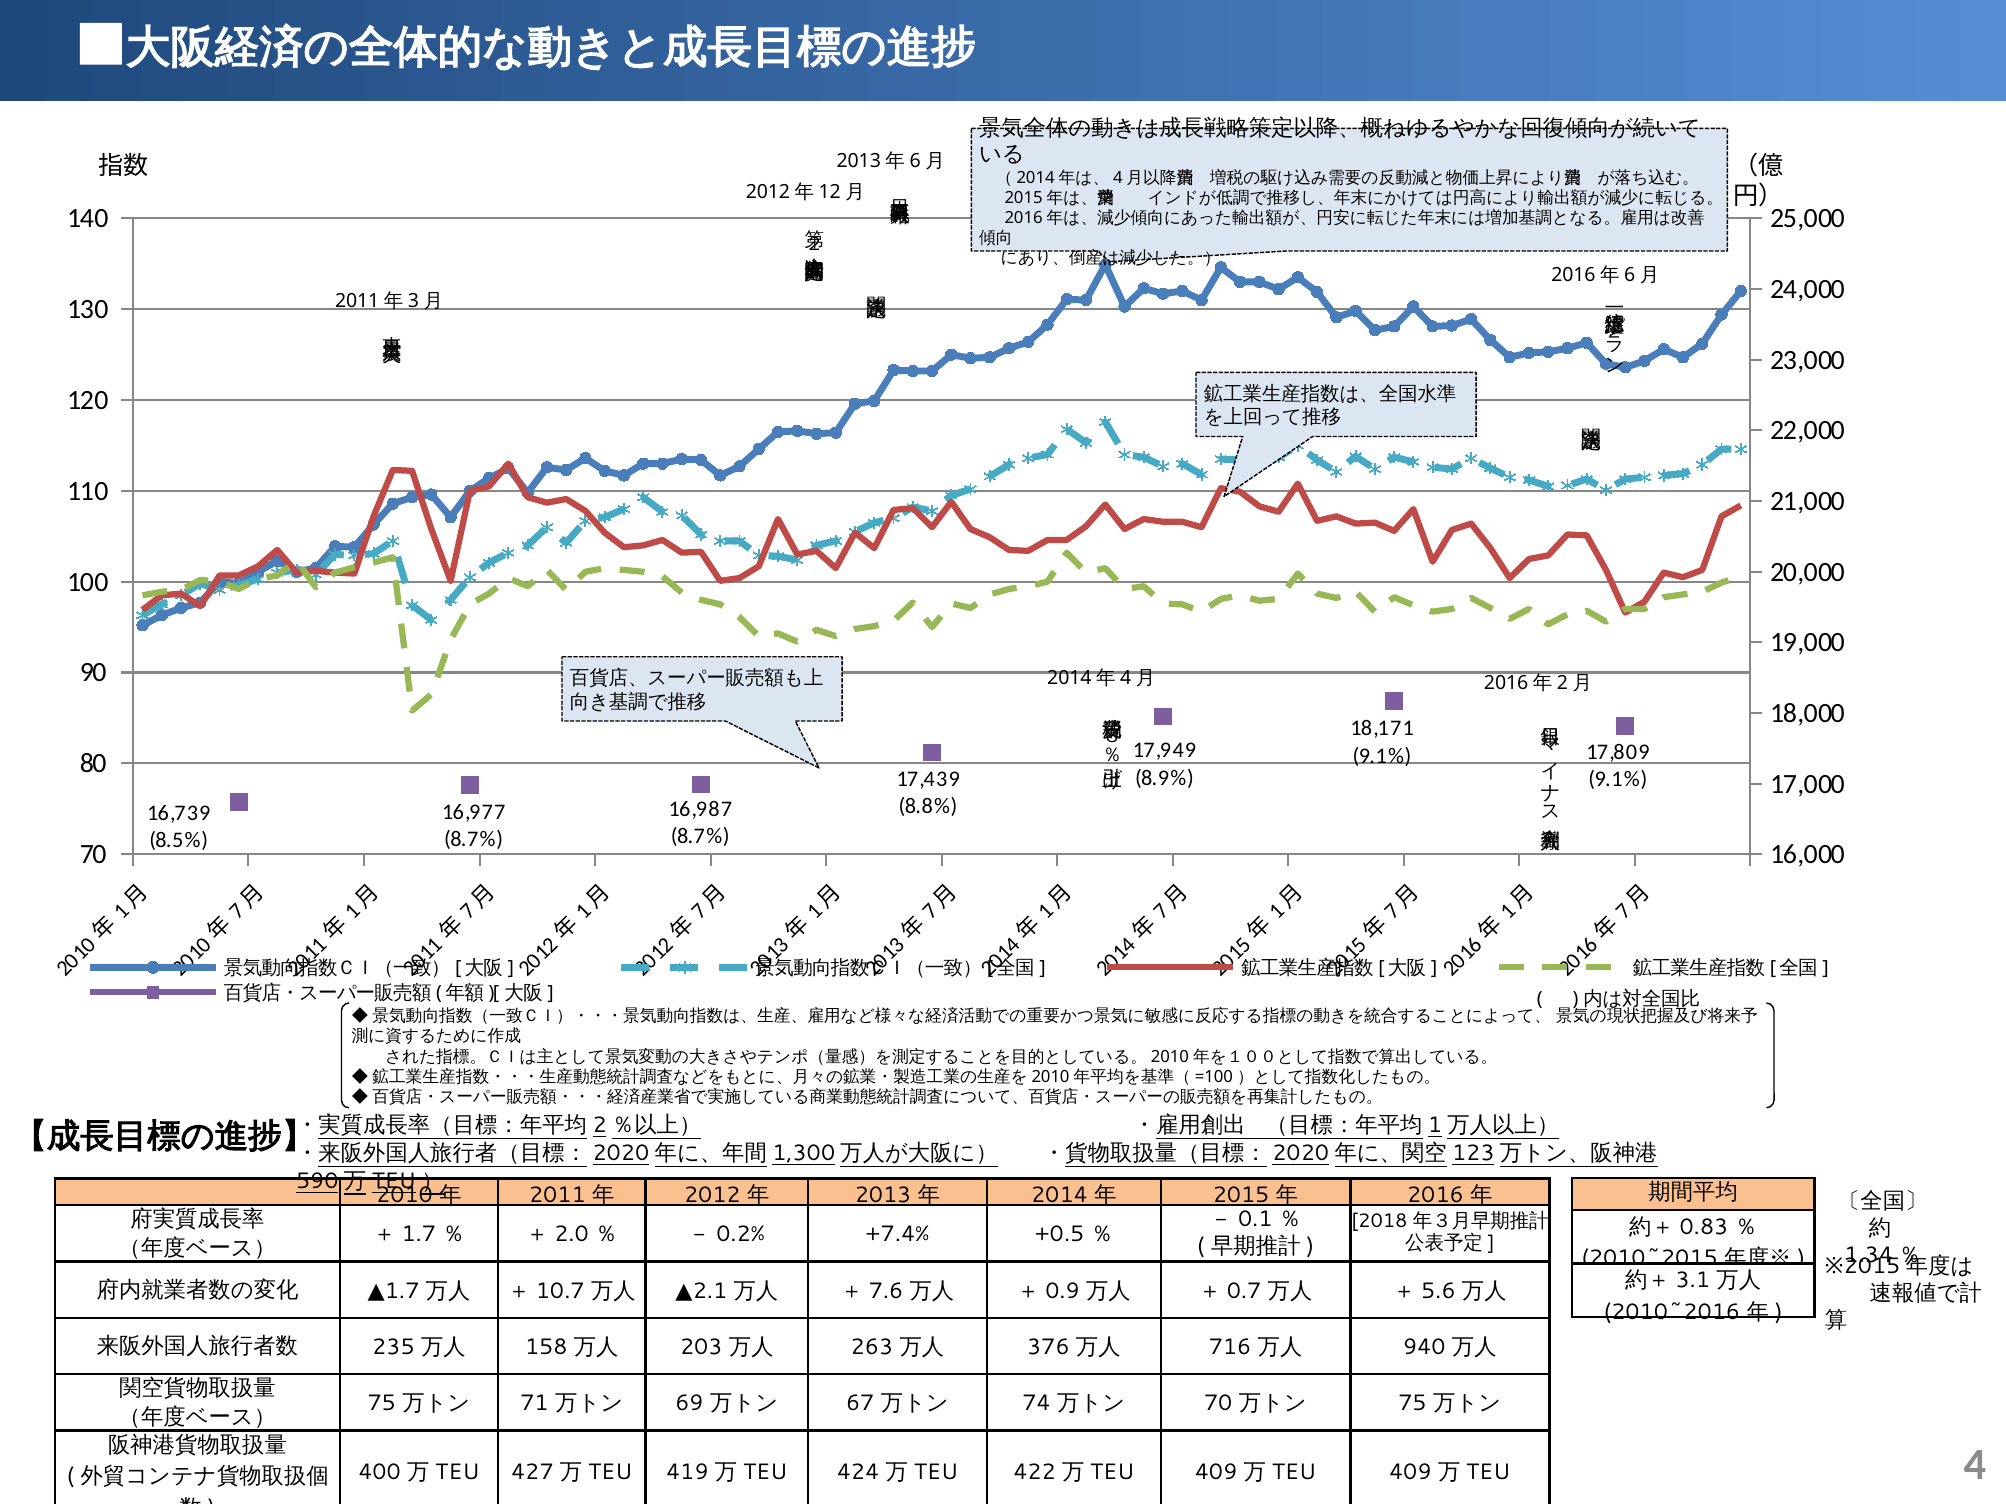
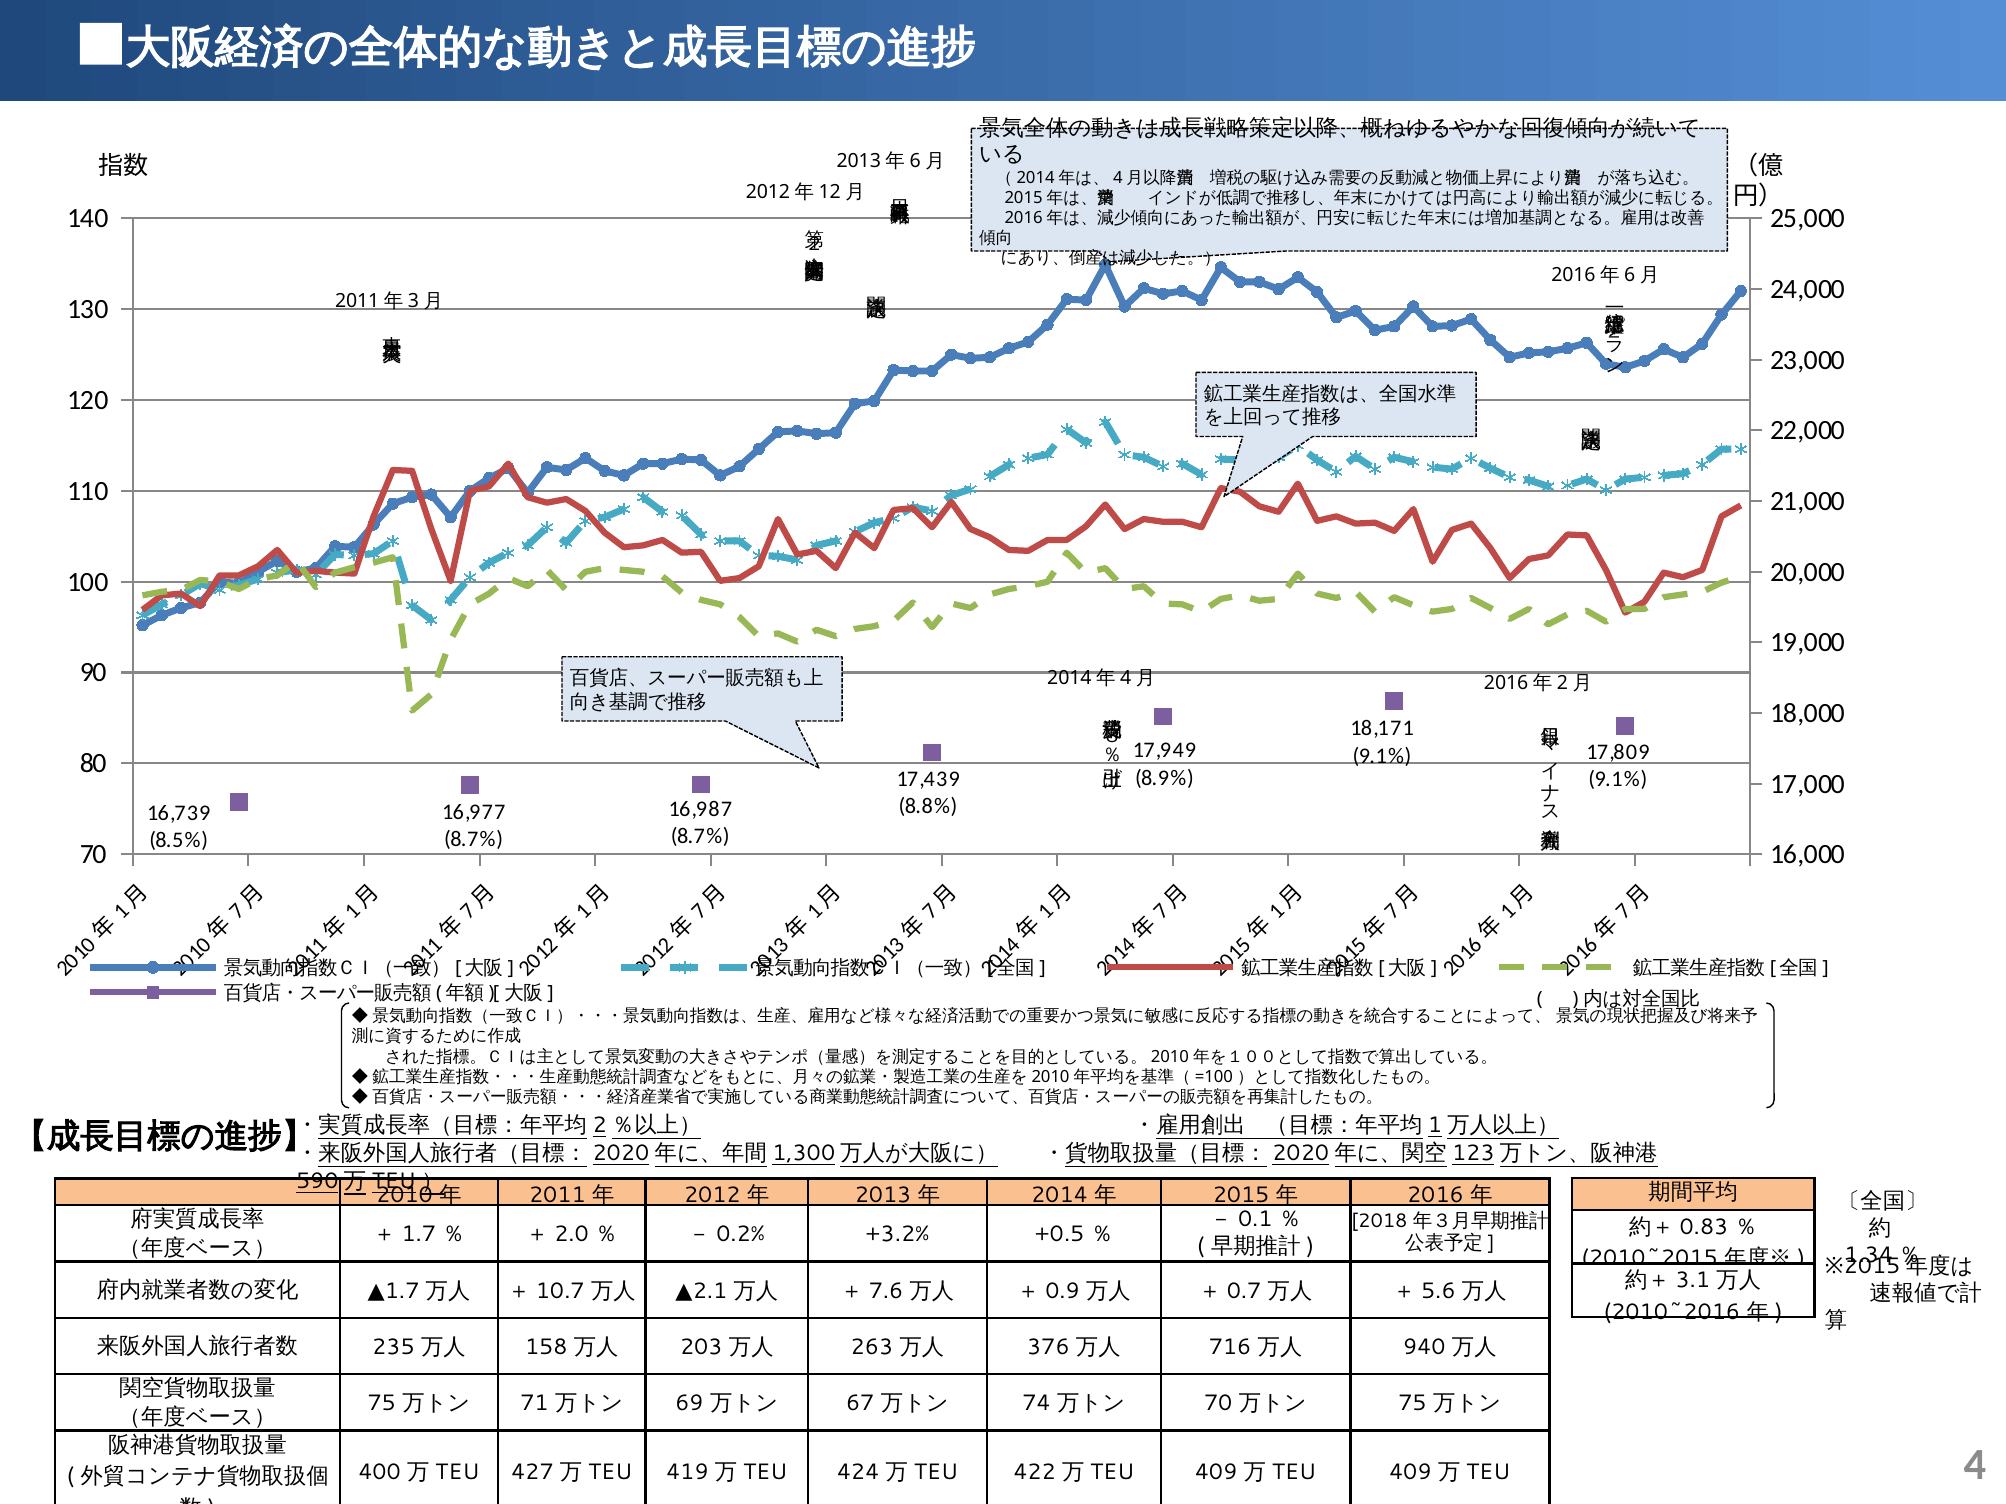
+7.4%: +7.4% -> +3.2%
